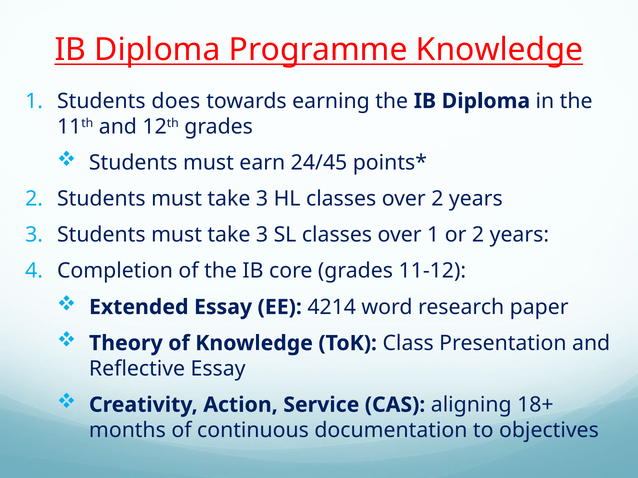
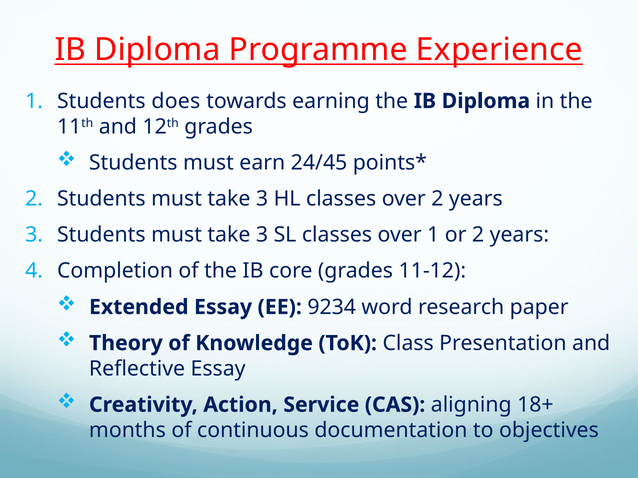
Programme Knowledge: Knowledge -> Experience
4214: 4214 -> 9234
